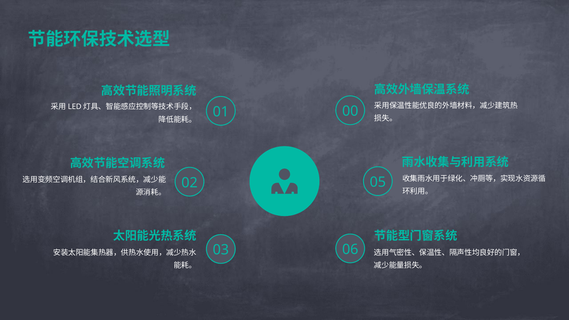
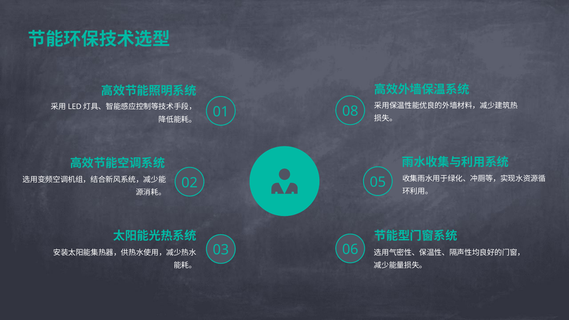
00: 00 -> 08
